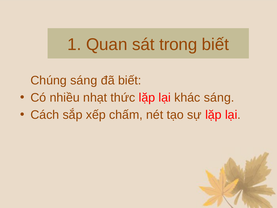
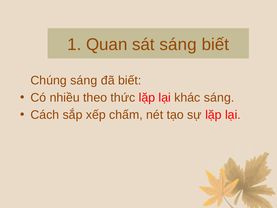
sát trong: trong -> sáng
nhạt: nhạt -> theo
